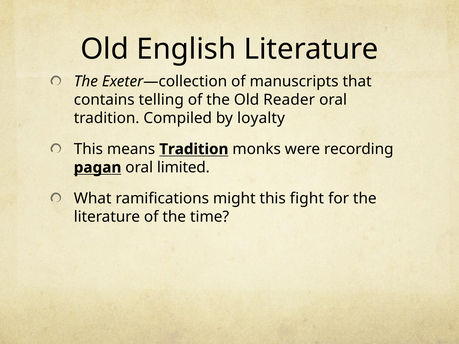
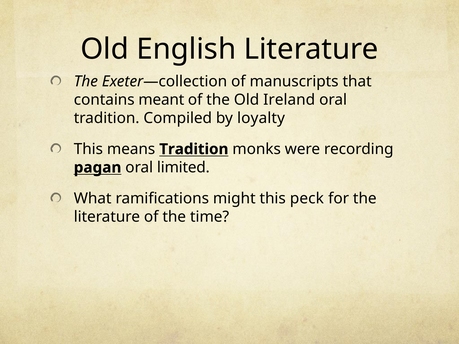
telling: telling -> meant
Reader: Reader -> Ireland
fight: fight -> peck
